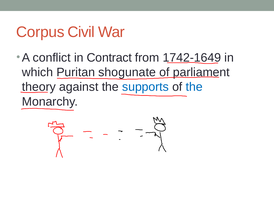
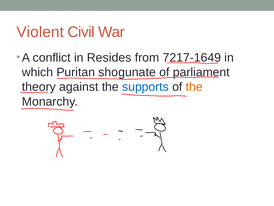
Corpus: Corpus -> Violent
Contract: Contract -> Resides
1742-1649: 1742-1649 -> 7217-1649
the at (194, 87) colour: blue -> orange
